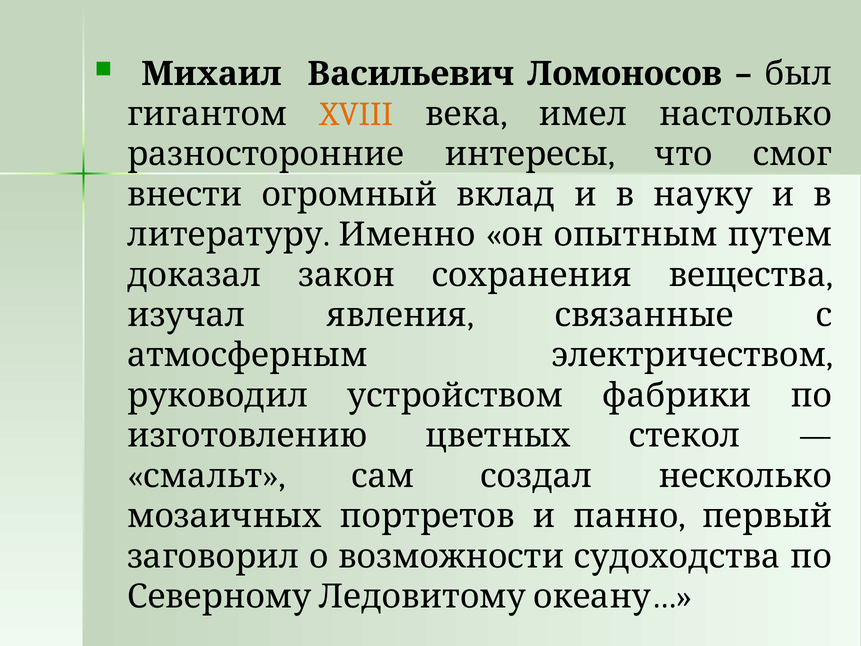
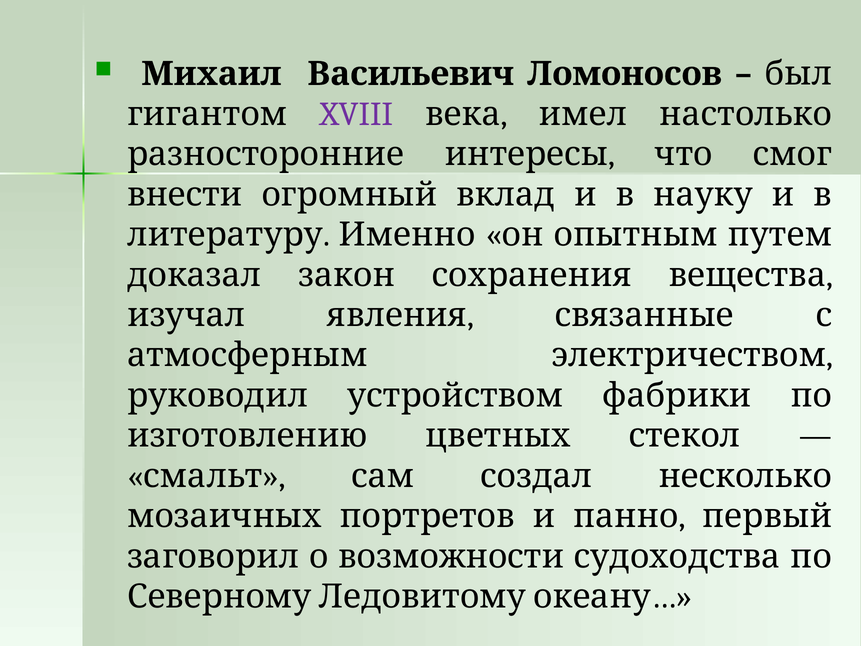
XVIII colour: orange -> purple
